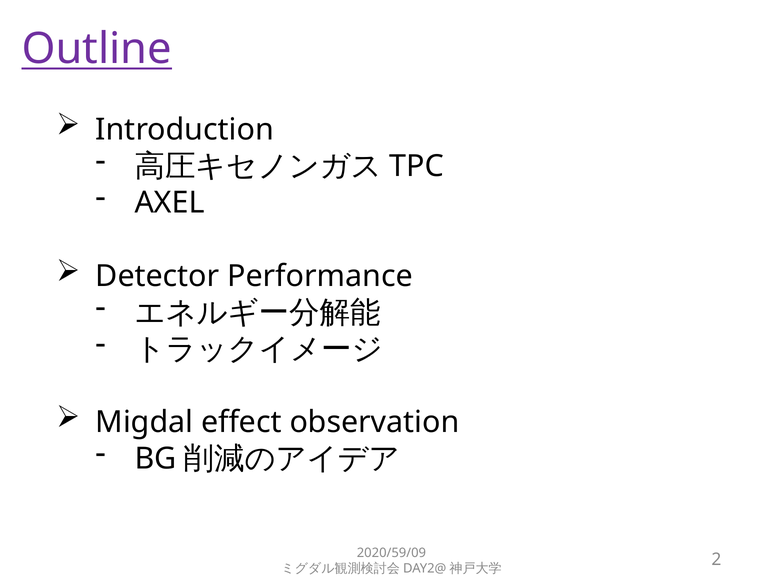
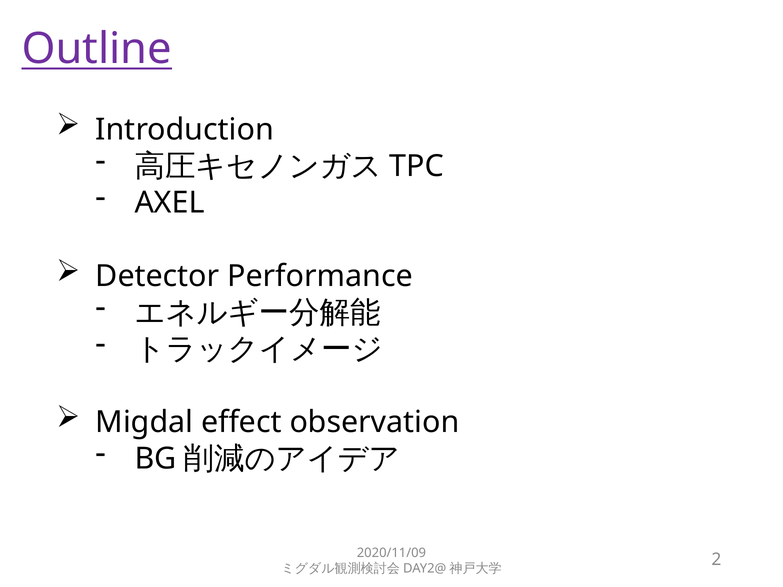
2020/59/09: 2020/59/09 -> 2020/11/09
